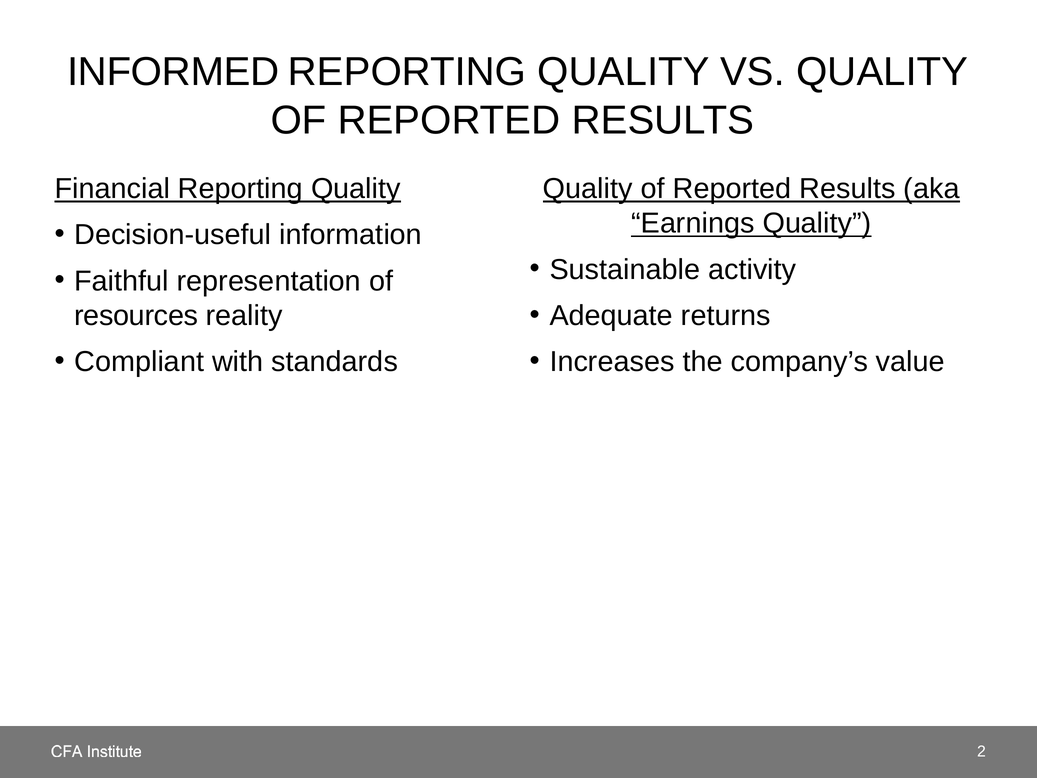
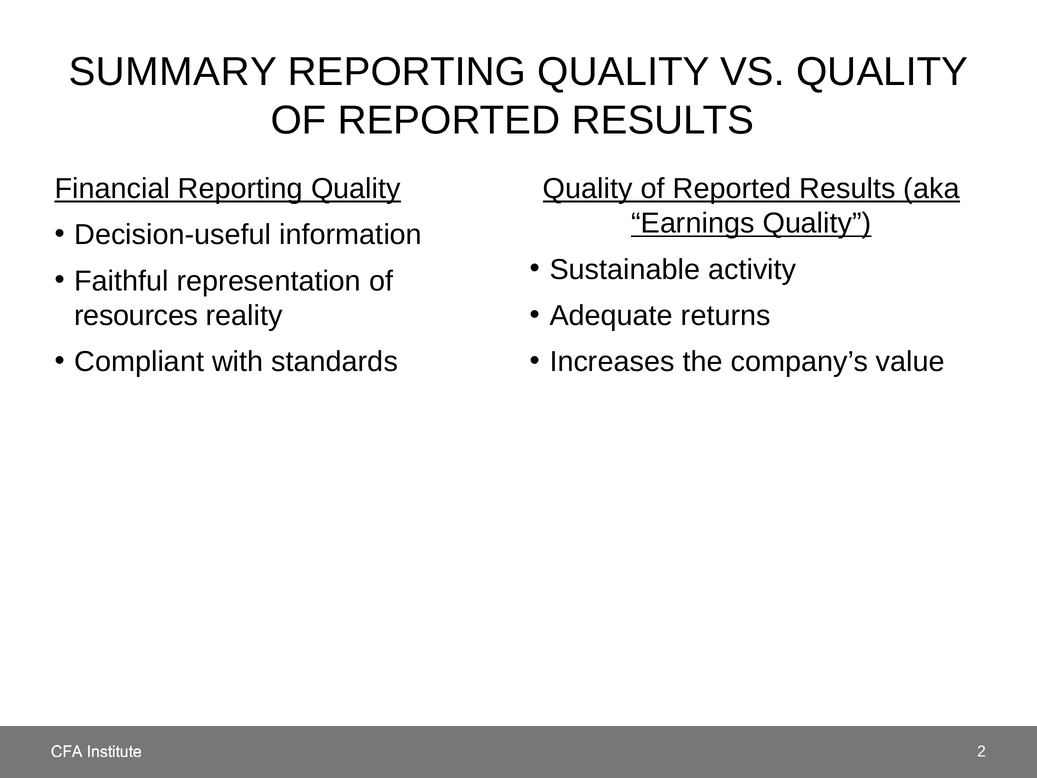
INFORMED: INFORMED -> SUMMARY
